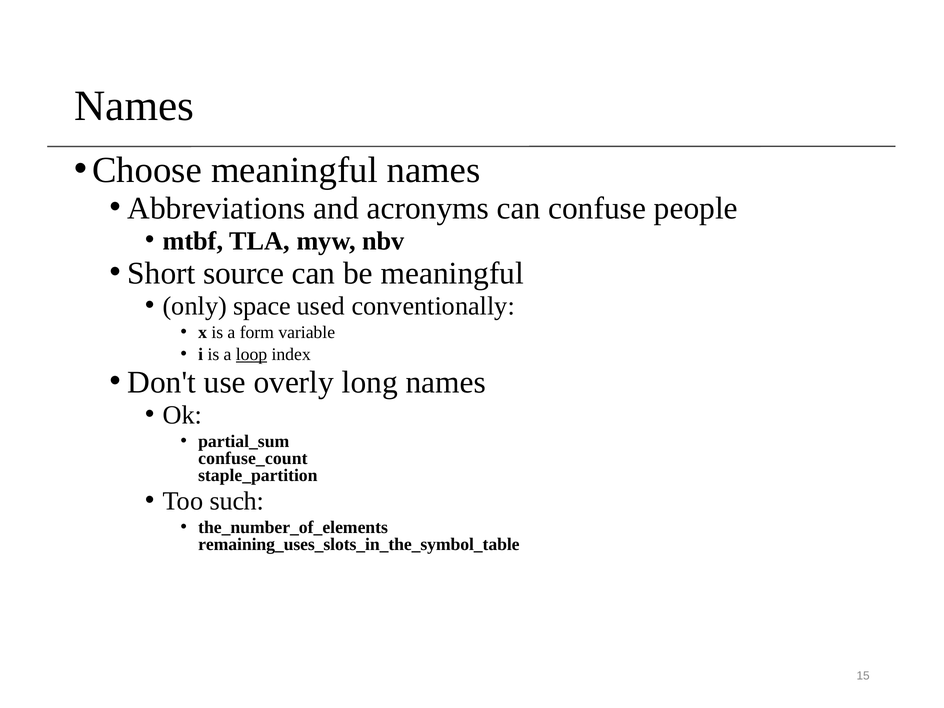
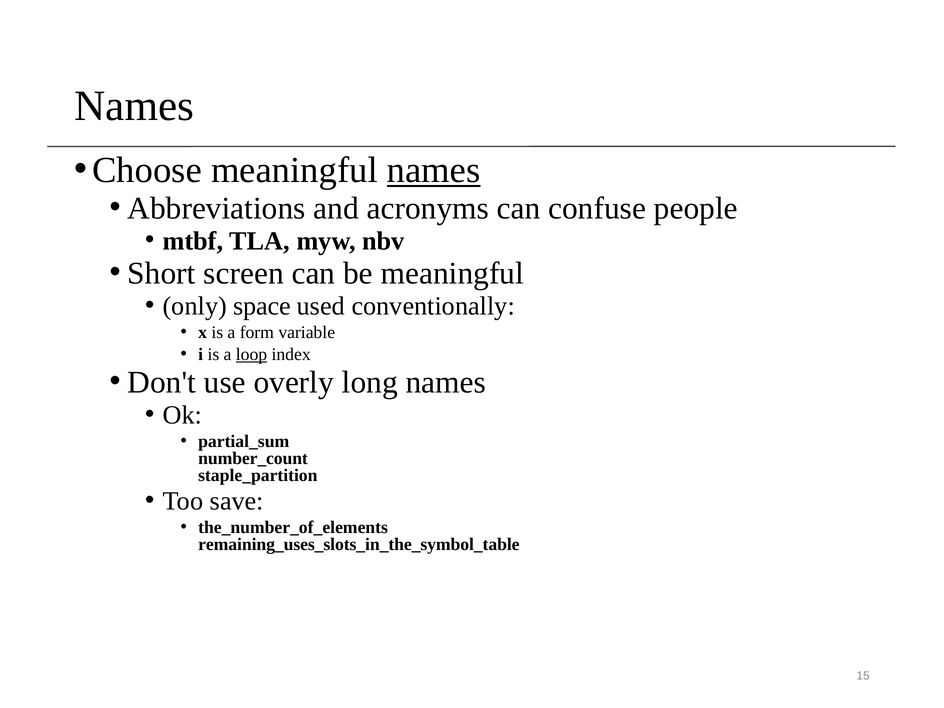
names at (434, 170) underline: none -> present
source: source -> screen
confuse_count: confuse_count -> number_count
such: such -> save
